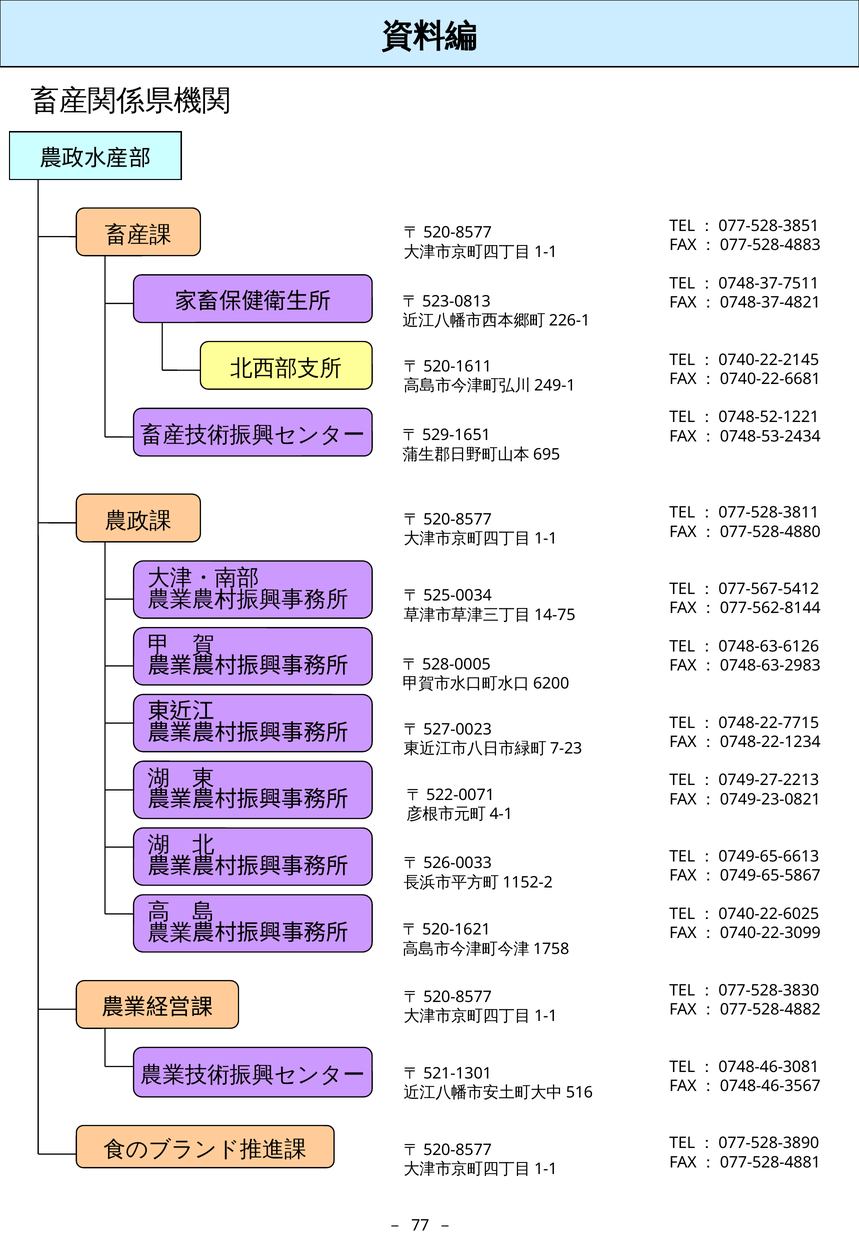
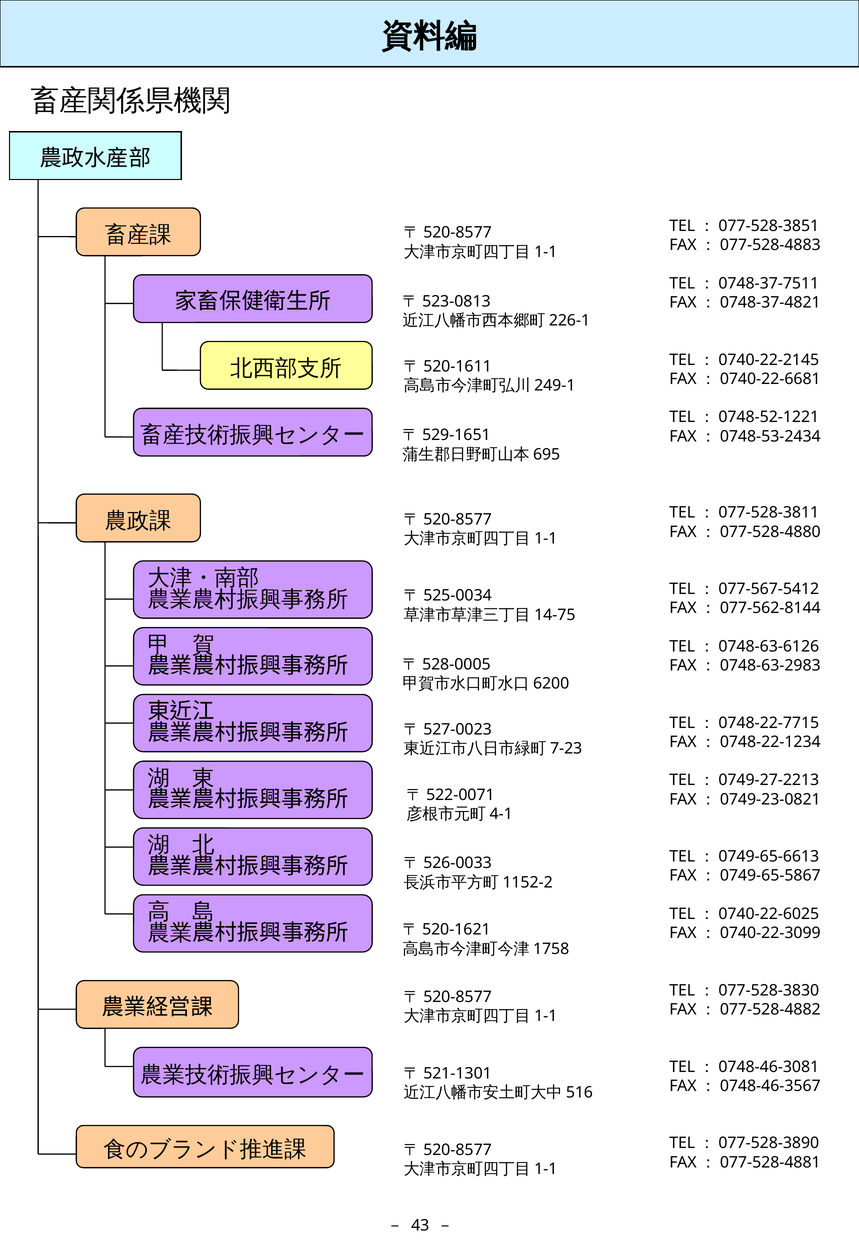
77: 77 -> 43
